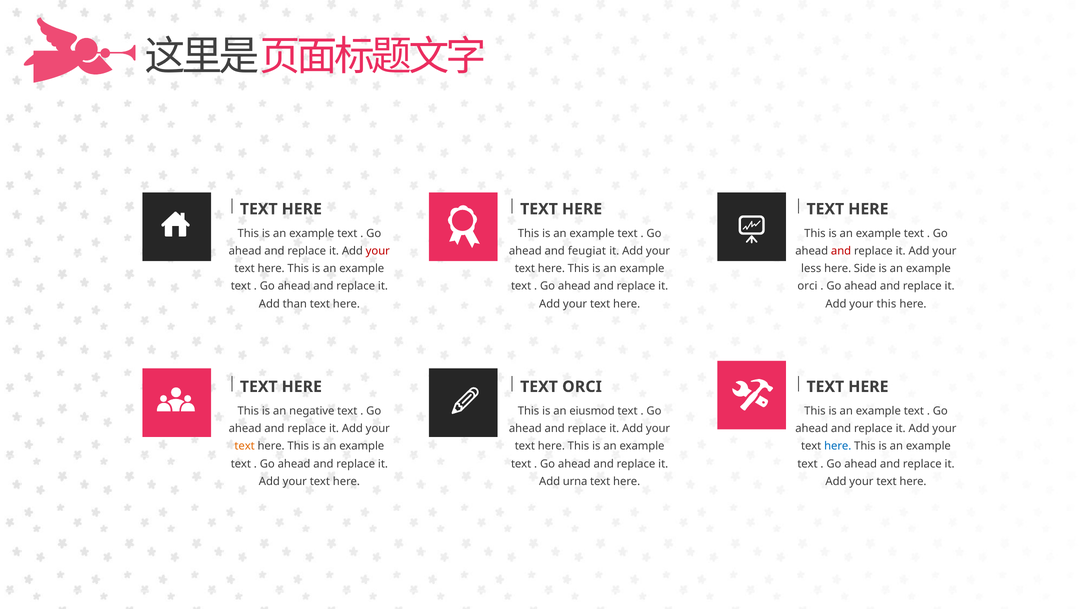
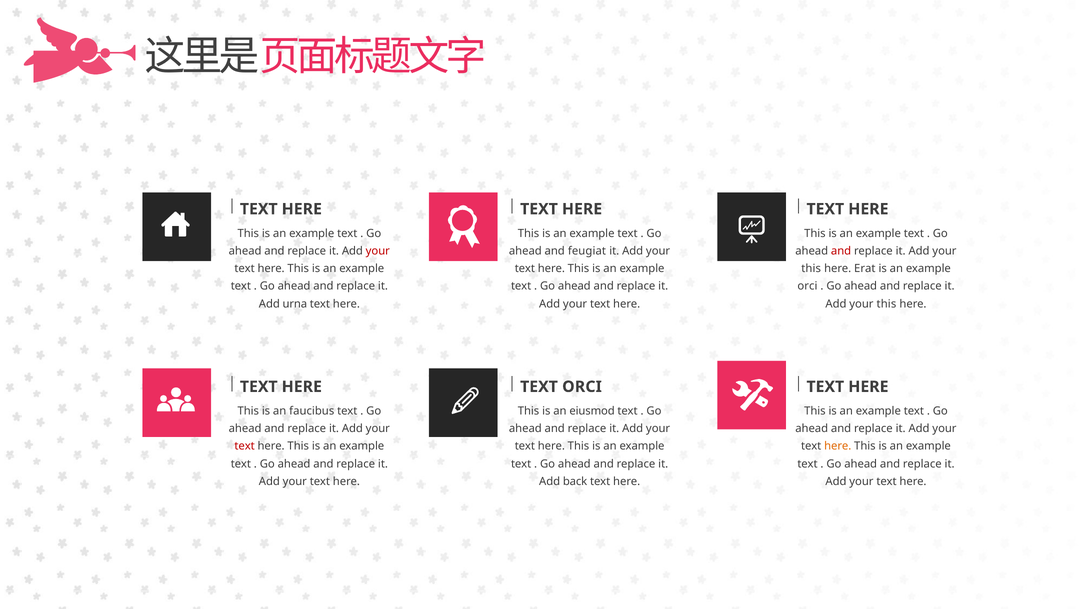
less at (811, 269): less -> this
Side: Side -> Erat
than: than -> urna
negative: negative -> faucibus
text at (245, 446) colour: orange -> red
here at (838, 446) colour: blue -> orange
urna: urna -> back
